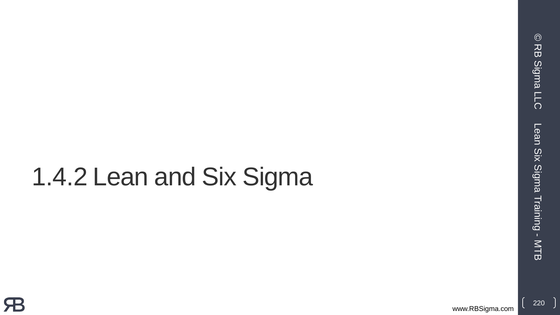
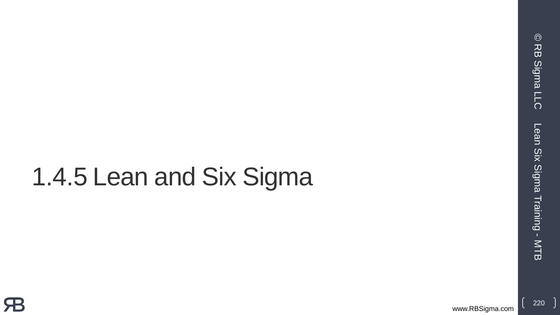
1.4.2: 1.4.2 -> 1.4.5
